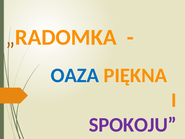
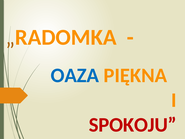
SPOKOJU colour: purple -> red
